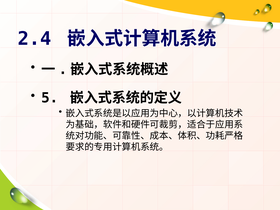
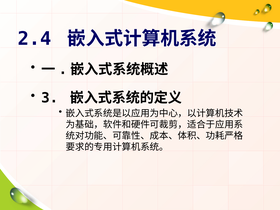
5: 5 -> 3
